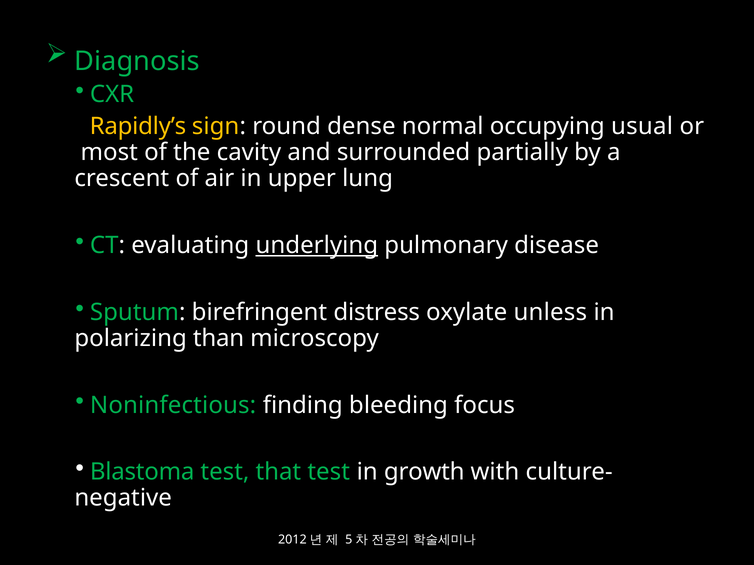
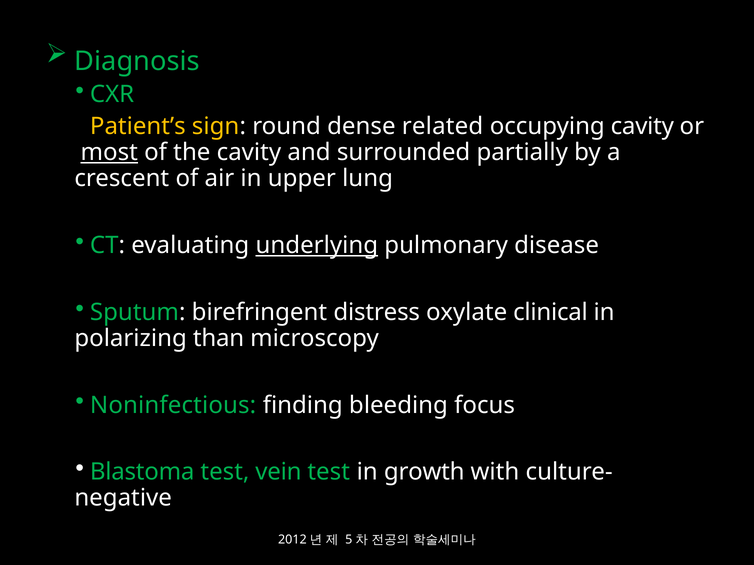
Rapidly’s: Rapidly’s -> Patient’s
normal: normal -> related
occupying usual: usual -> cavity
most underline: none -> present
unless: unless -> clinical
that: that -> vein
